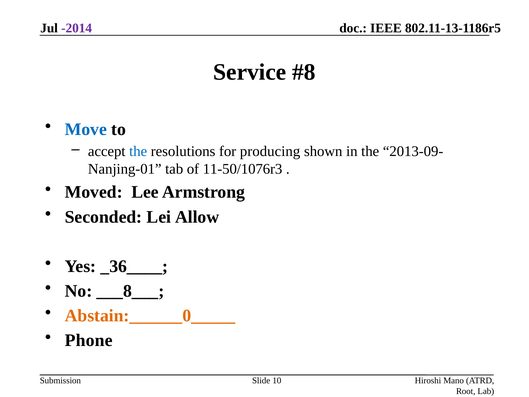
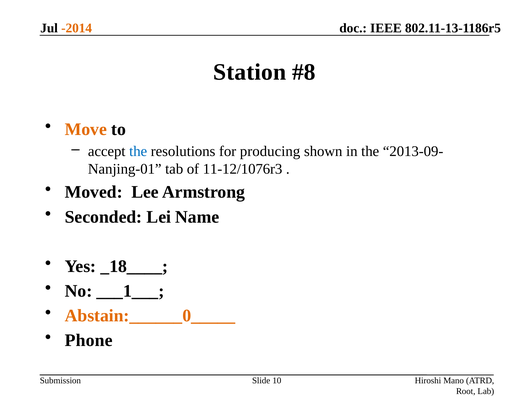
-2014 colour: purple -> orange
Service: Service -> Station
Move colour: blue -> orange
11-50/1076r3: 11-50/1076r3 -> 11-12/1076r3
Allow: Allow -> Name
_36____: _36____ -> _18____
___8___: ___8___ -> ___1___
